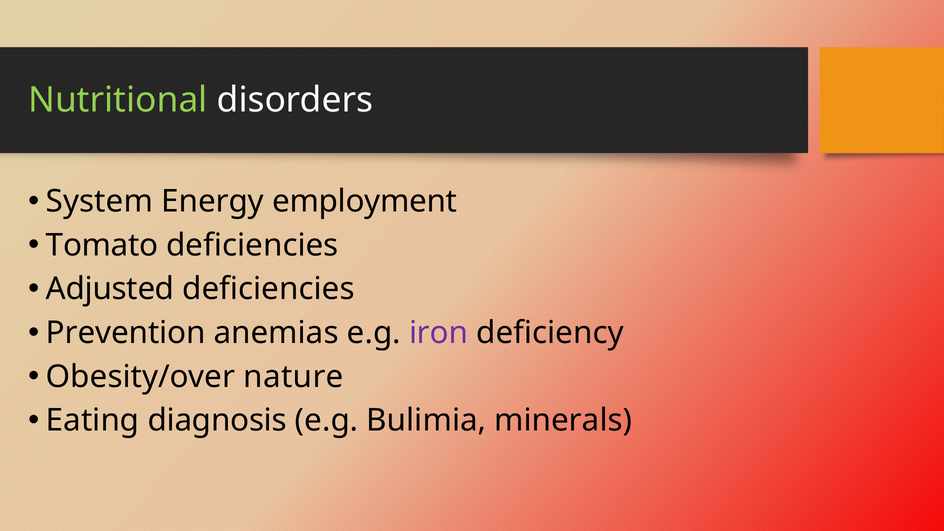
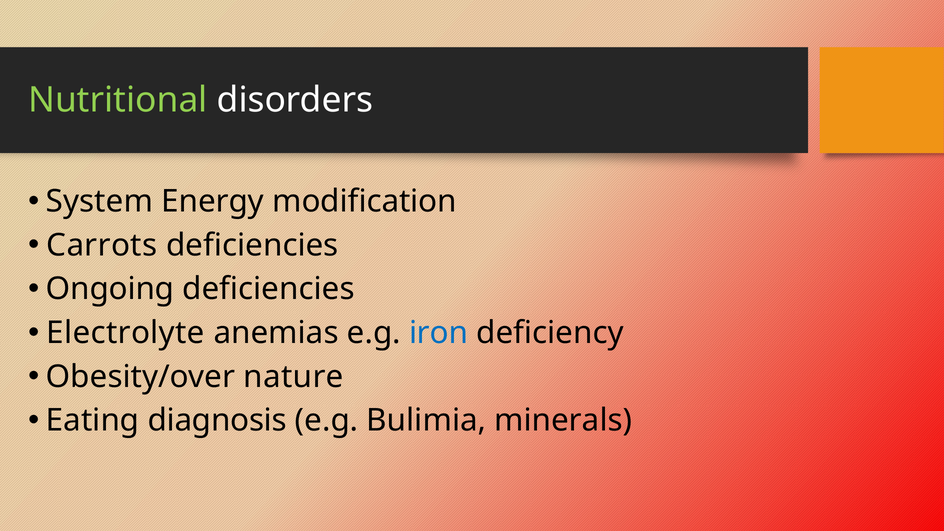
employment: employment -> modification
Tomato: Tomato -> Carrots
Adjusted: Adjusted -> Ongoing
Prevention: Prevention -> Electrolyte
iron colour: purple -> blue
